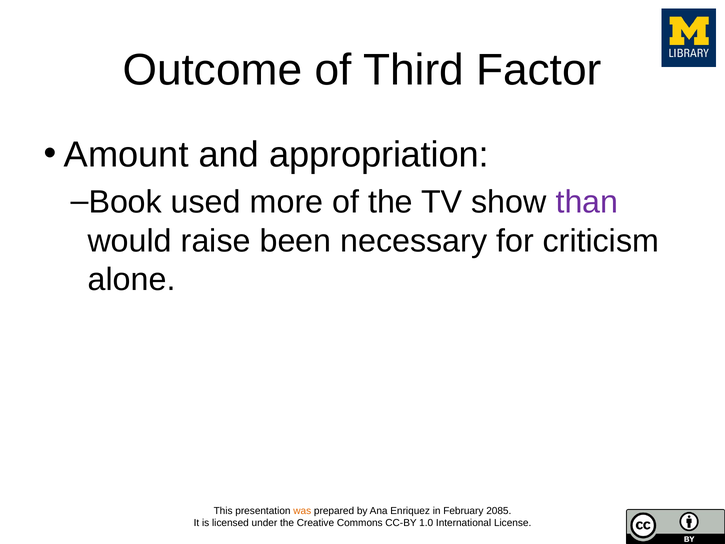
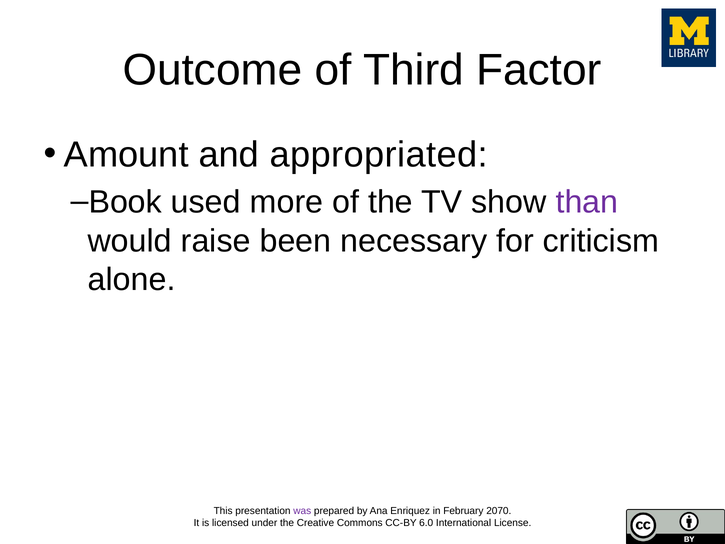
appropriation: appropriation -> appropriated
was colour: orange -> purple
2085: 2085 -> 2070
1.0: 1.0 -> 6.0
